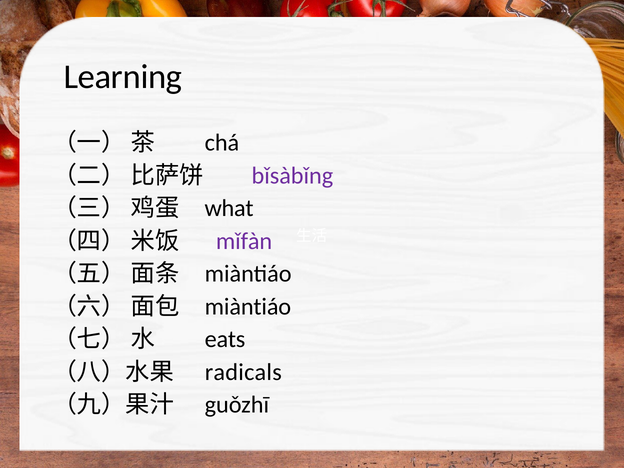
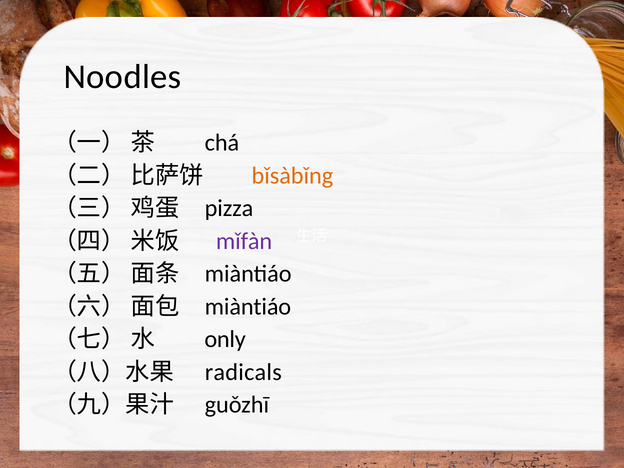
Learning: Learning -> Noodles
bǐsàbǐng colour: purple -> orange
what: what -> pizza
eats: eats -> only
